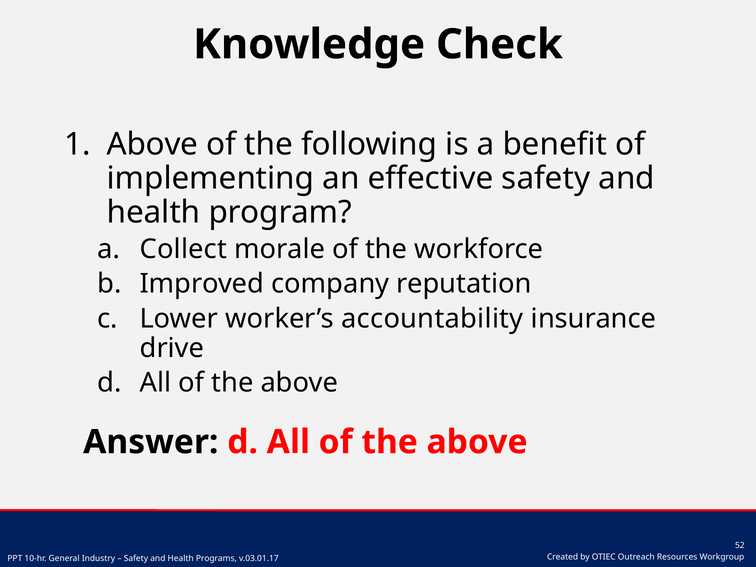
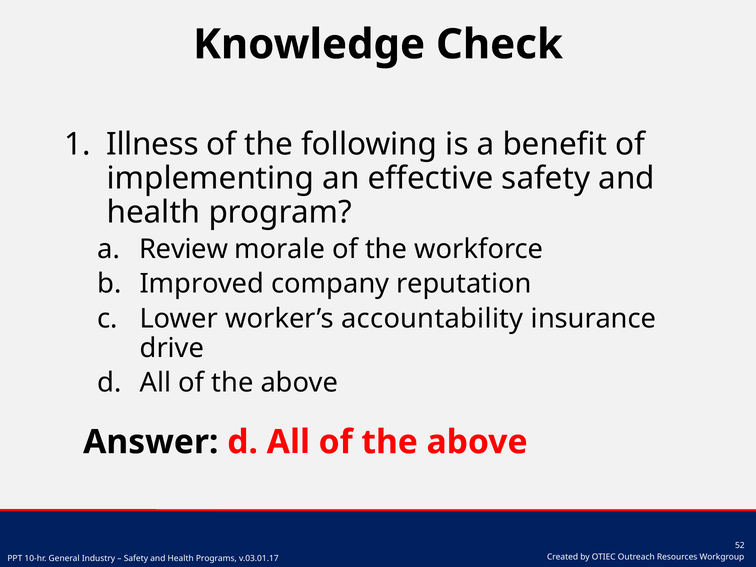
Above at (152, 145): Above -> Illness
Collect: Collect -> Review
